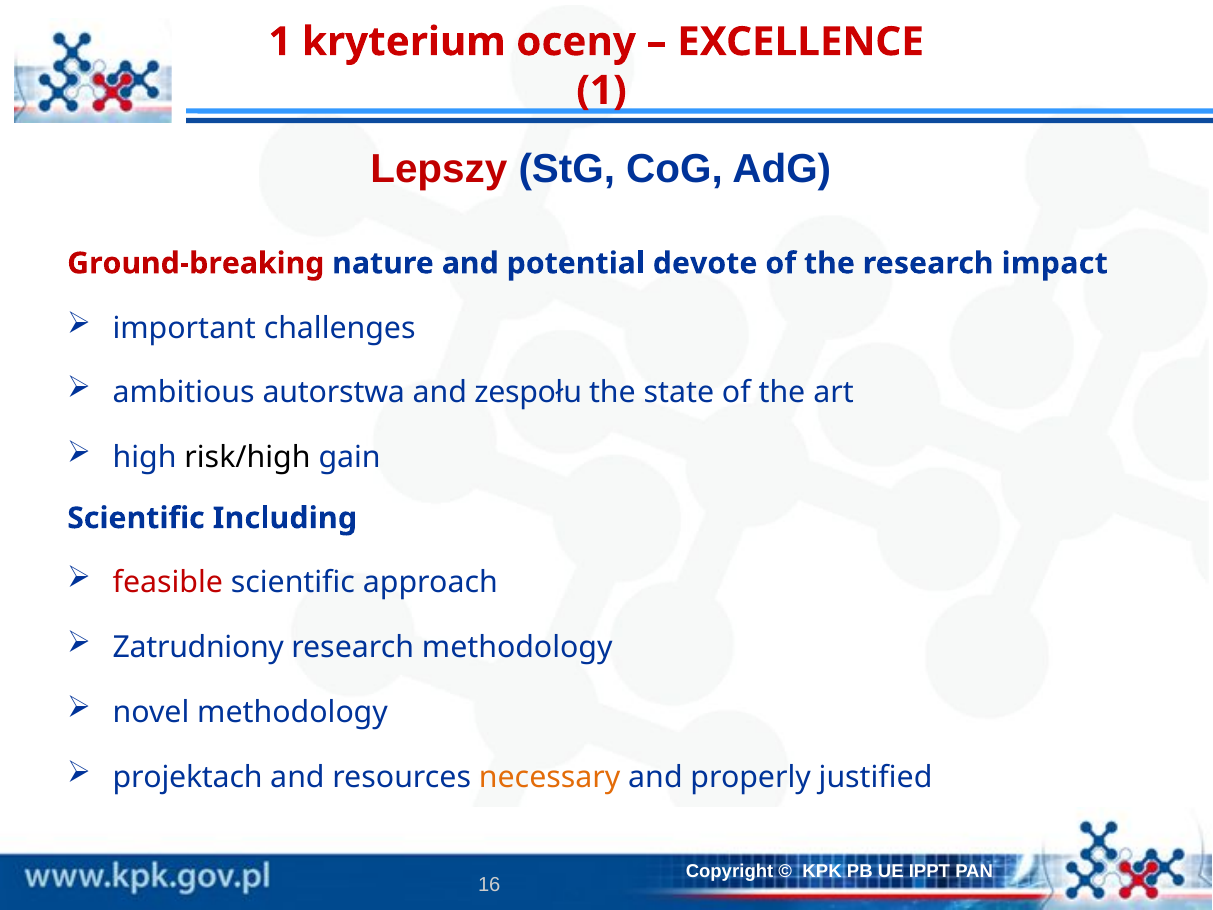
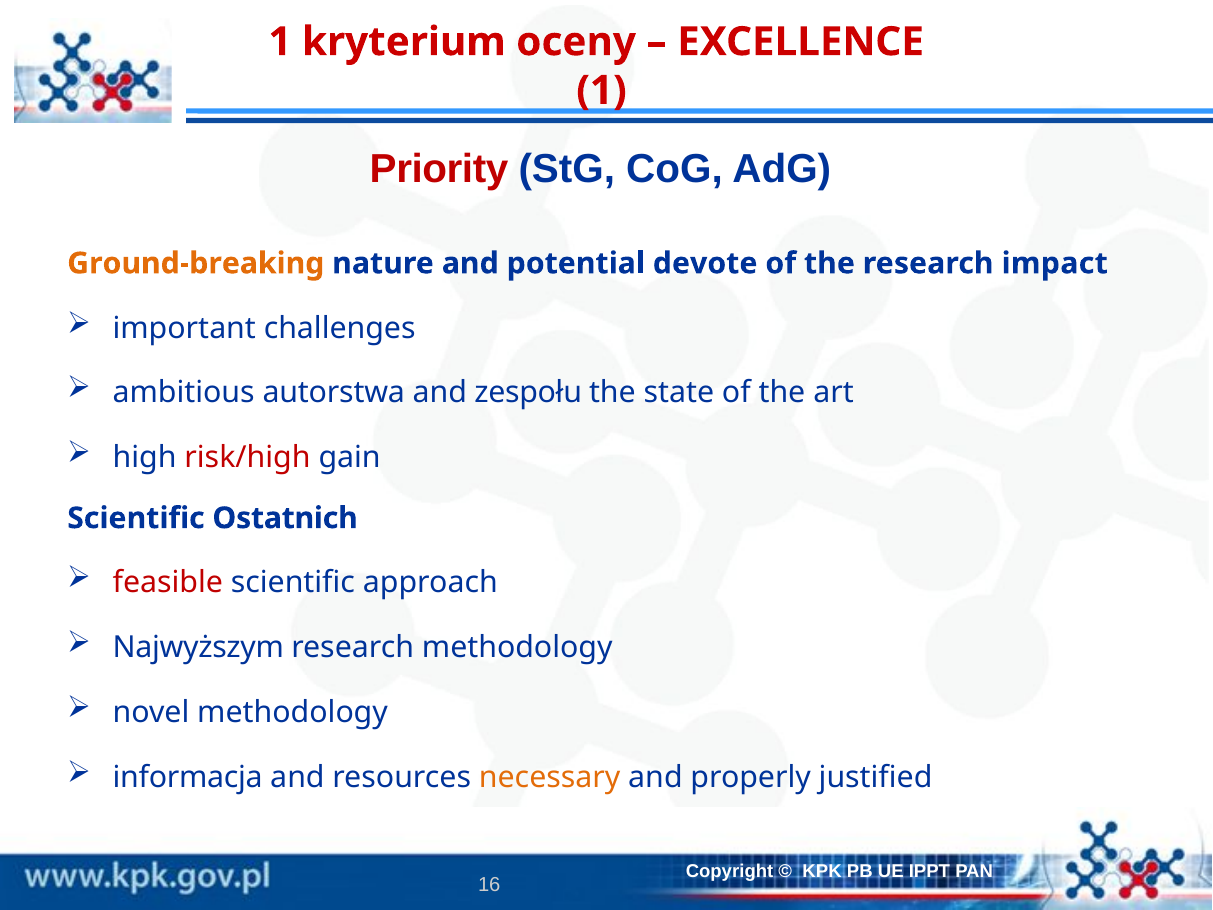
Lepszy: Lepszy -> Priority
Ground-breaking colour: red -> orange
risk/high colour: black -> red
Including: Including -> Ostatnich
Zatrudniony: Zatrudniony -> Najwyższym
projektach: projektach -> informacja
